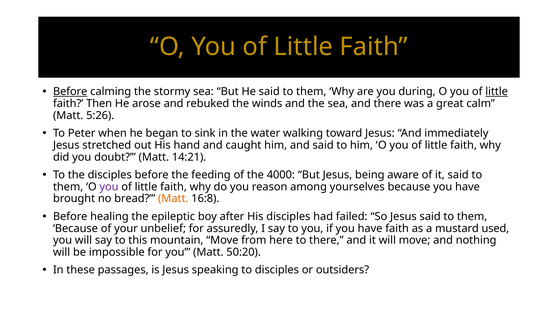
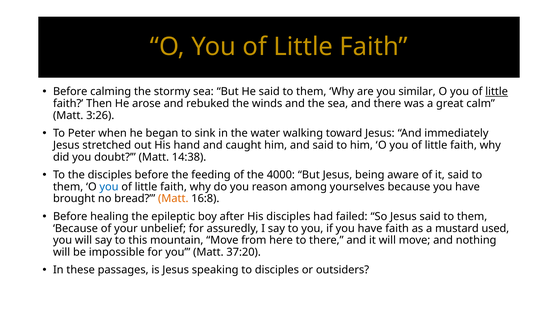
Before at (70, 92) underline: present -> none
during: during -> similar
5:26: 5:26 -> 3:26
14:21: 14:21 -> 14:38
you at (109, 187) colour: purple -> blue
50:20: 50:20 -> 37:20
